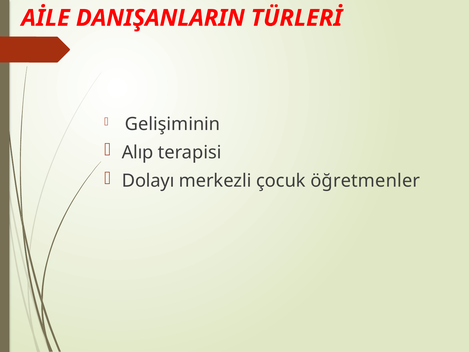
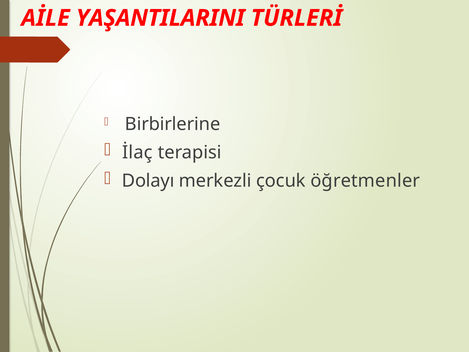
DANIŞANLARIN: DANIŞANLARIN -> YAŞANTILARINI
Gelişiminin: Gelişiminin -> Birbirlerine
Alıp: Alıp -> İlaç
